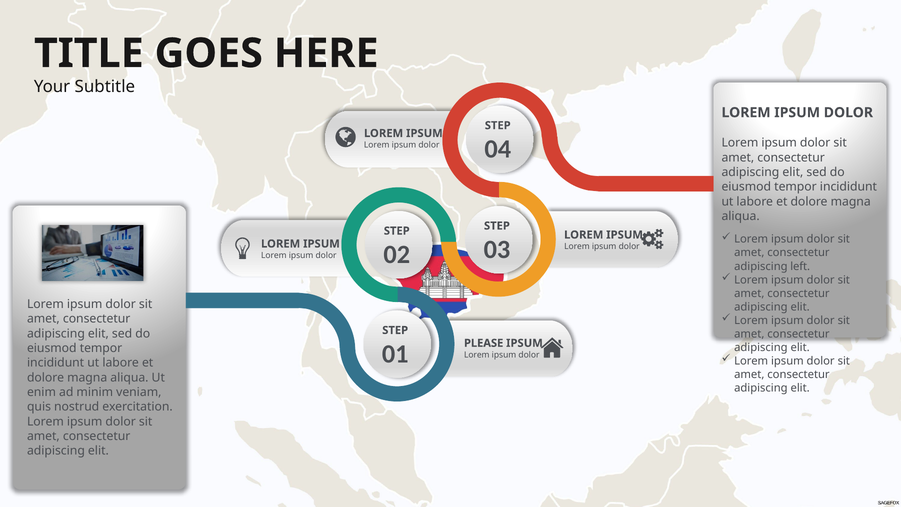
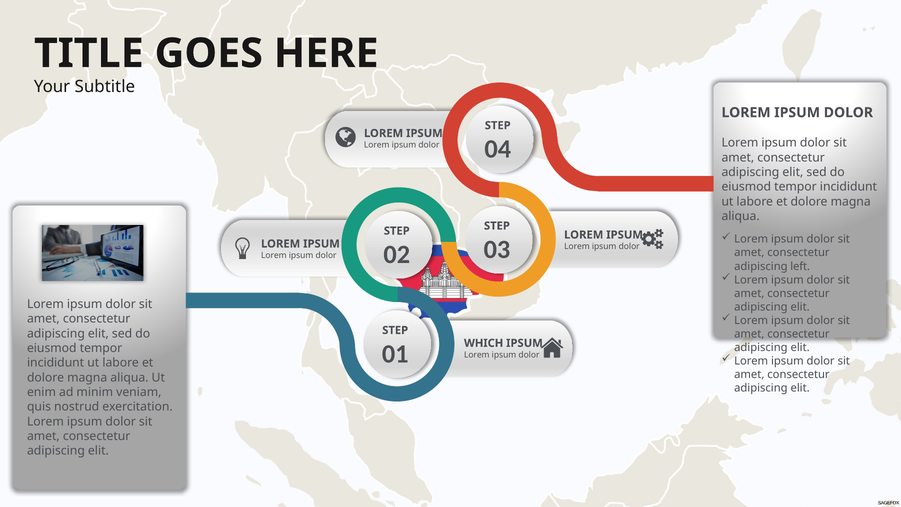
PLEASE: PLEASE -> WHICH
